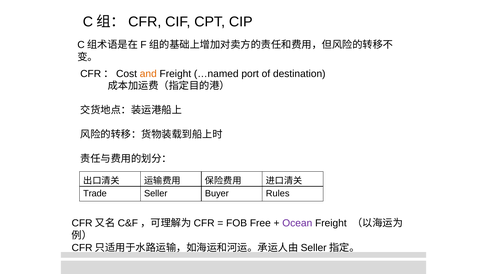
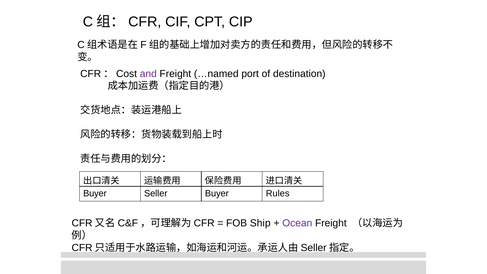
and colour: orange -> purple
Trade at (95, 193): Trade -> Buyer
Free: Free -> Ship
